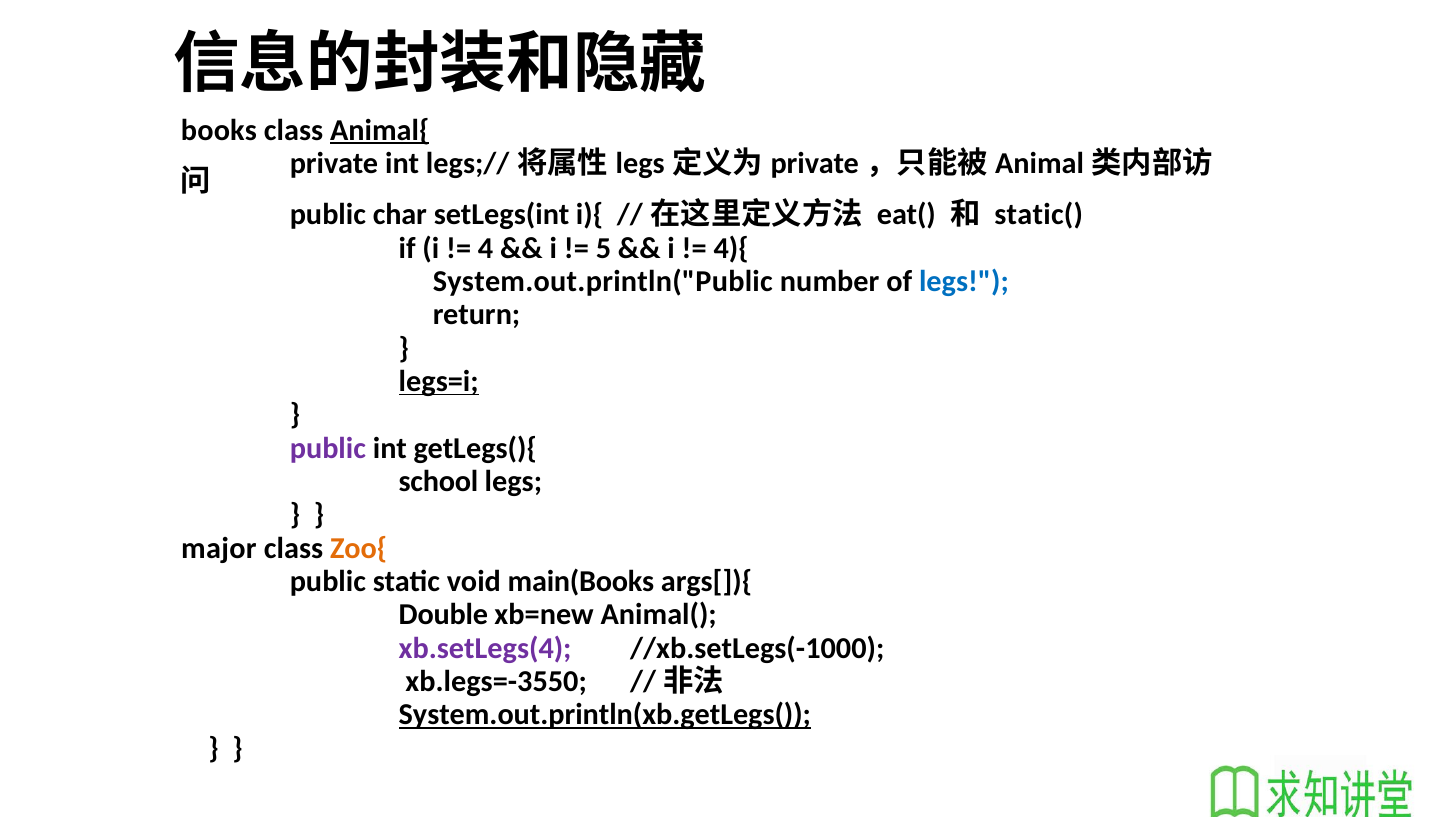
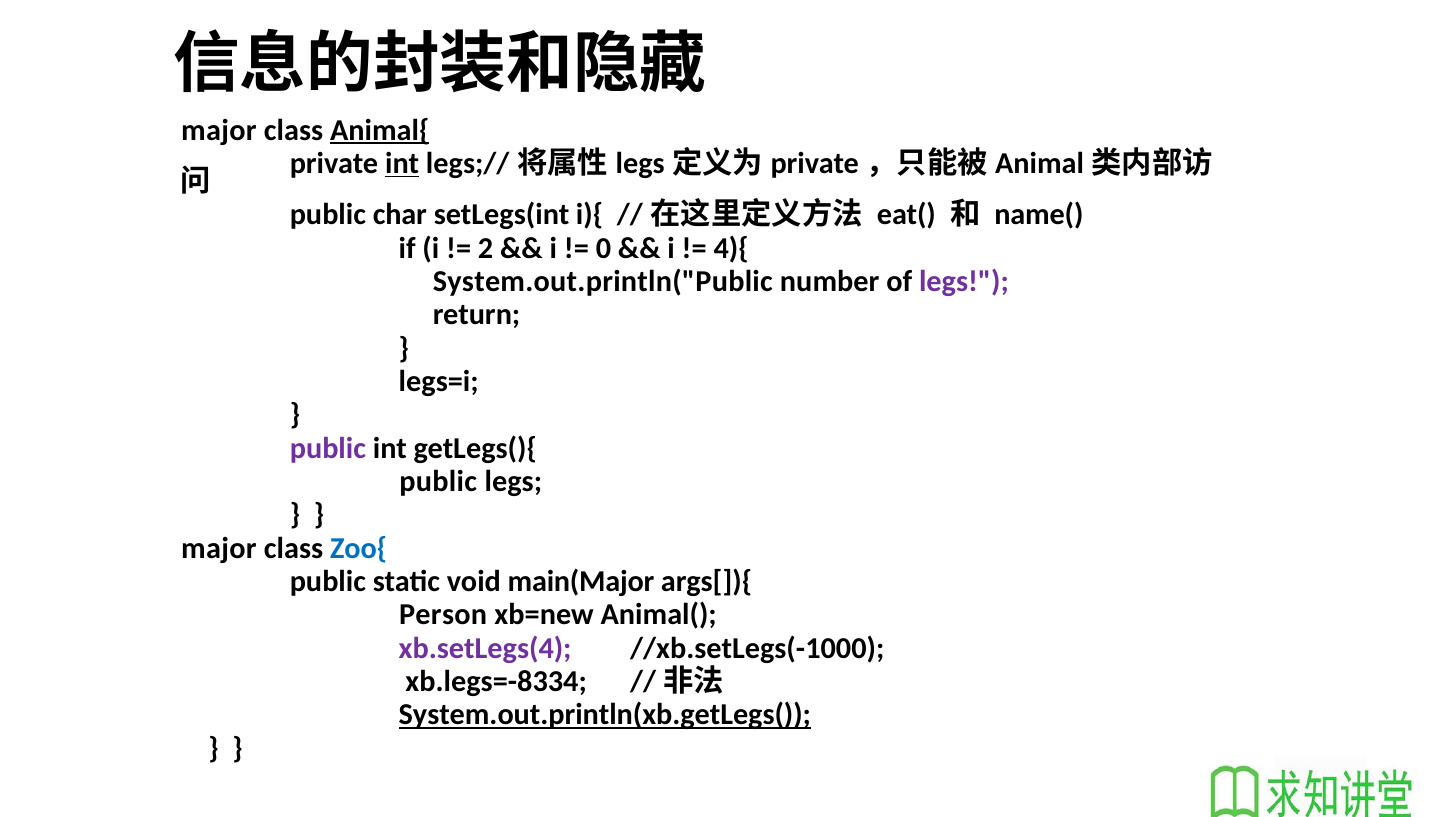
books at (219, 130): books -> major
int at (402, 163) underline: none -> present
static(: static( -> name(
4: 4 -> 2
5: 5 -> 0
legs at (964, 281) colour: blue -> purple
legs=i underline: present -> none
school at (438, 481): school -> public
Zoo{ colour: orange -> blue
main(Books: main(Books -> main(Major
Double: Double -> Person
xb.legs=-3550: xb.legs=-3550 -> xb.legs=-8334
